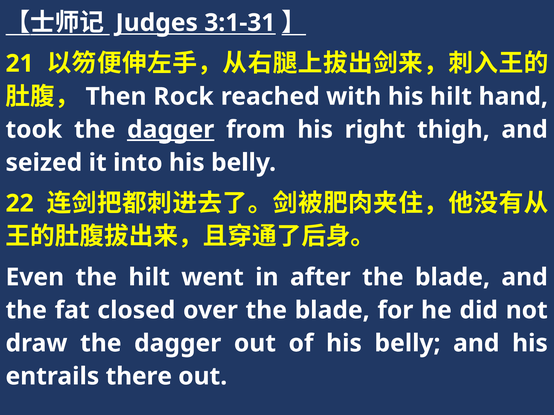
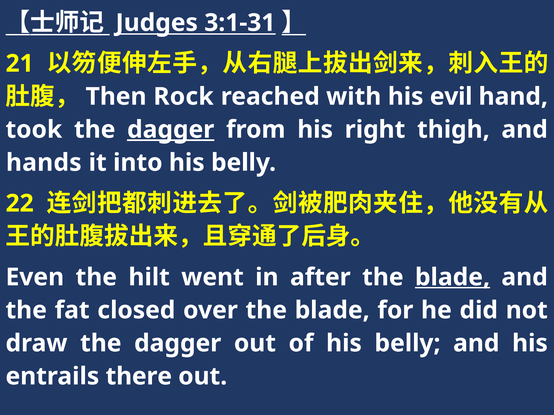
his hilt: hilt -> evil
seized: seized -> hands
blade at (452, 278) underline: none -> present
